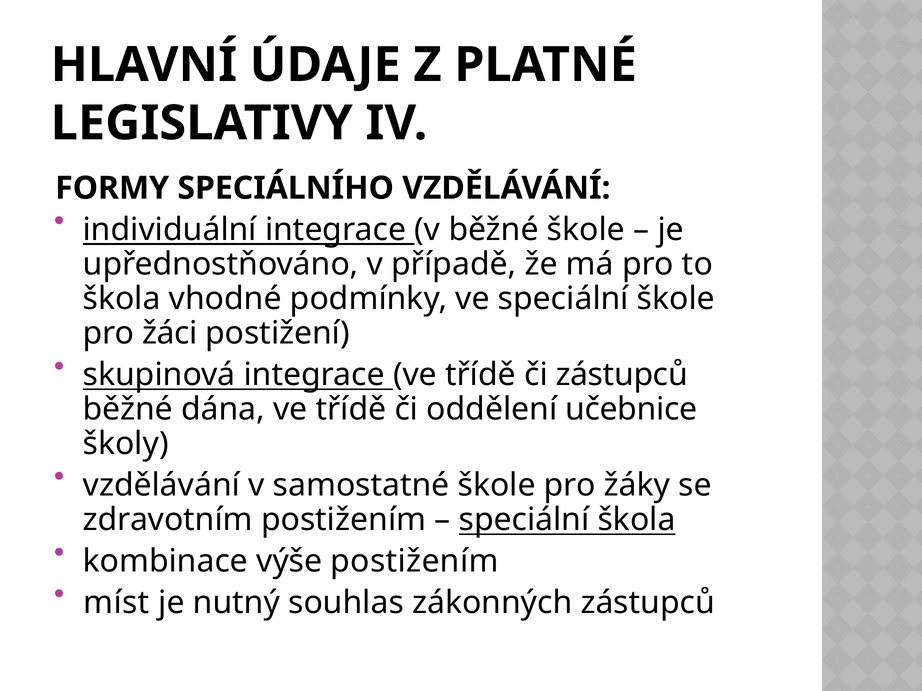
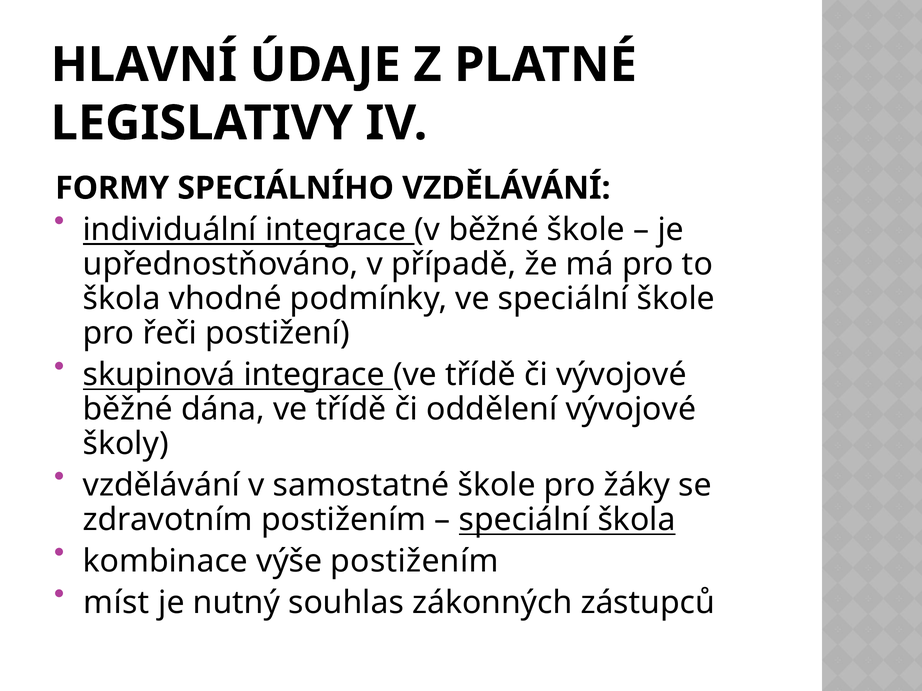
žáci: žáci -> řeči
či zástupců: zástupců -> vývojové
oddělení učebnice: učebnice -> vývojové
